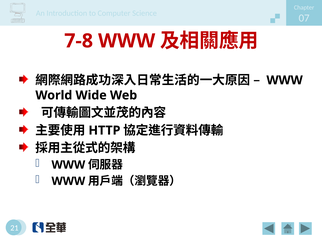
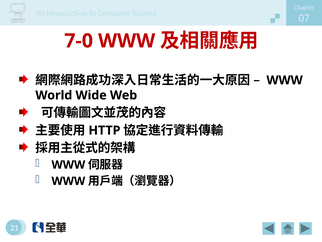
7-8: 7-8 -> 7-0
